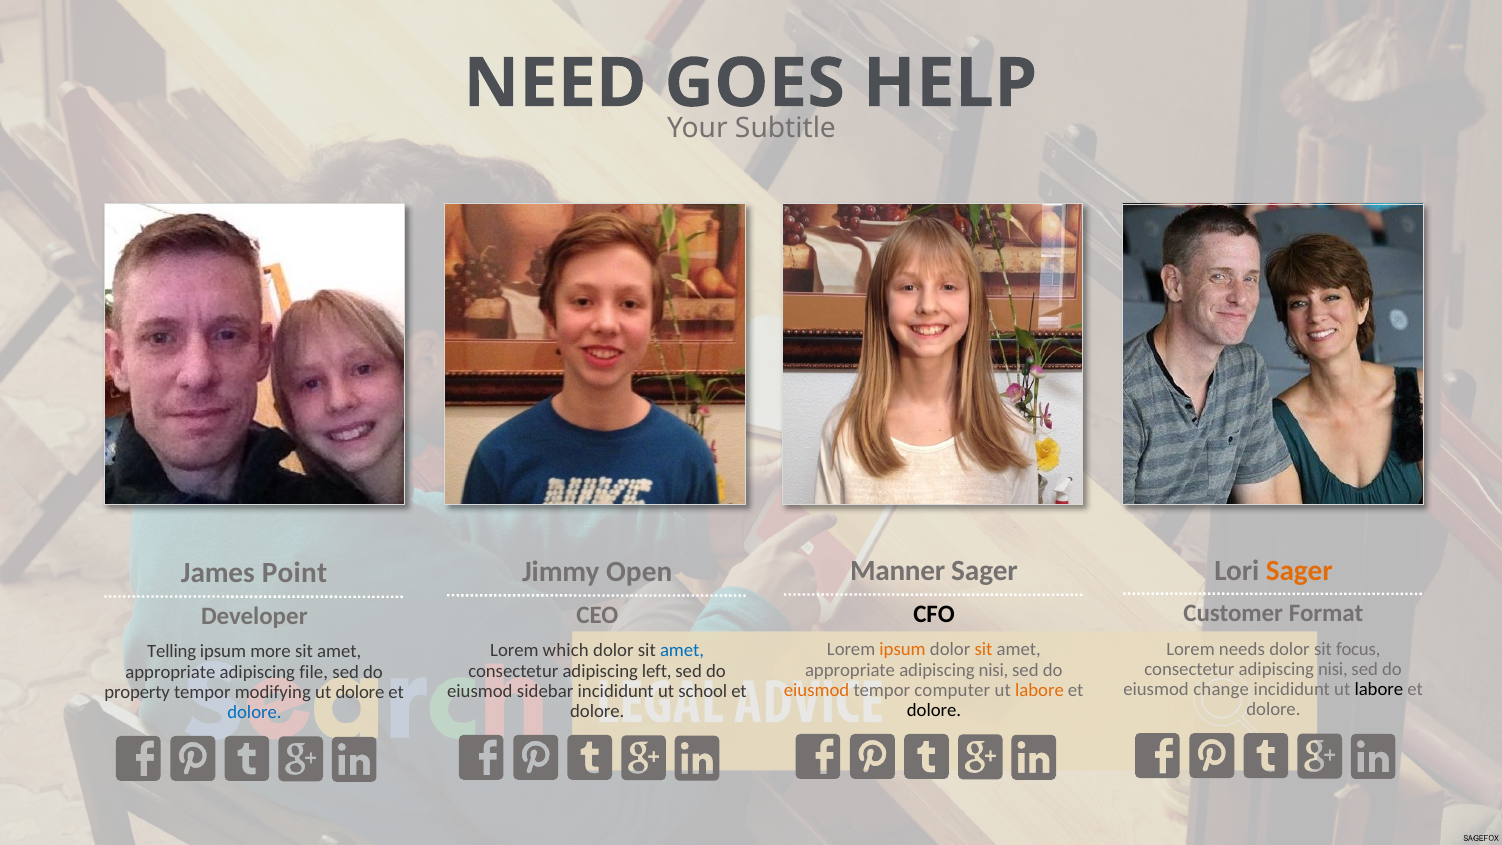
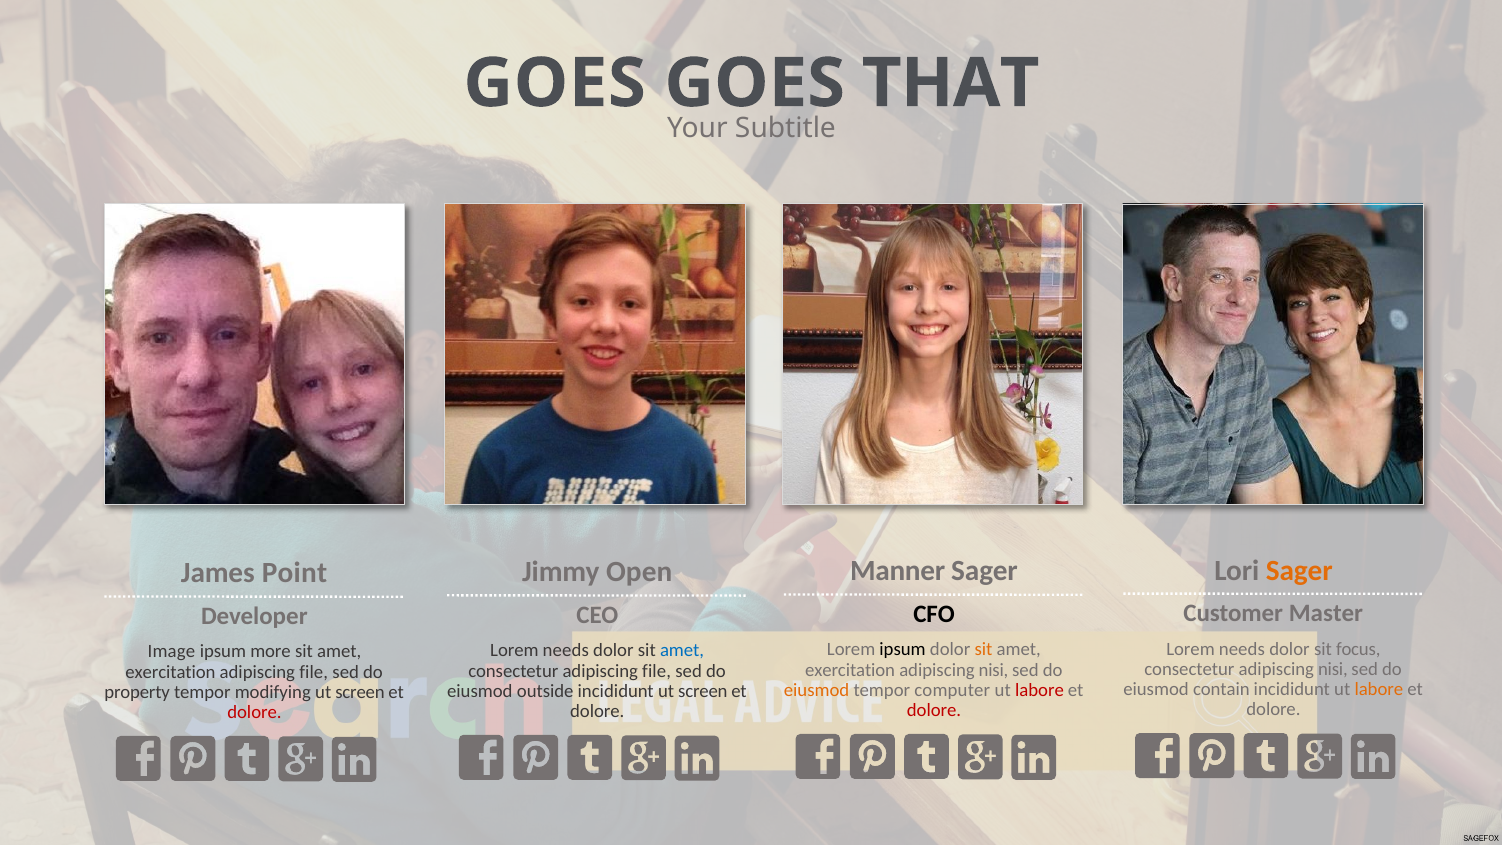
NEED at (555, 83): NEED -> GOES
HELP: HELP -> THAT
Format: Format -> Master
ipsum at (903, 650) colour: orange -> black
which at (566, 650): which -> needs
Telling: Telling -> Image
appropriate at (850, 670): appropriate -> exercitation
consectetur adipiscing left: left -> file
appropriate at (170, 672): appropriate -> exercitation
change: change -> contain
labore at (1379, 689) colour: black -> orange
labore at (1039, 690) colour: orange -> red
sidebar: sidebar -> outside
incididunt ut school: school -> screen
dolore at (360, 692): dolore -> screen
dolore at (934, 710) colour: black -> red
dolore at (254, 712) colour: blue -> red
